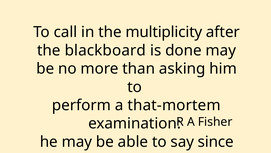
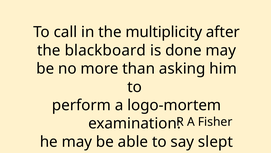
that-mortem: that-mortem -> logo-mortem
since: since -> slept
